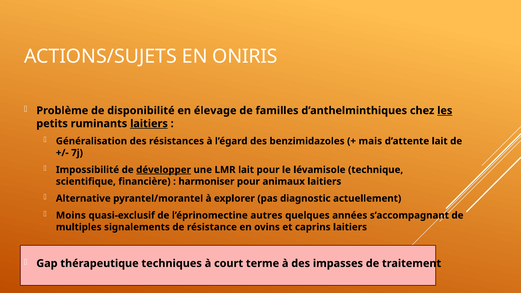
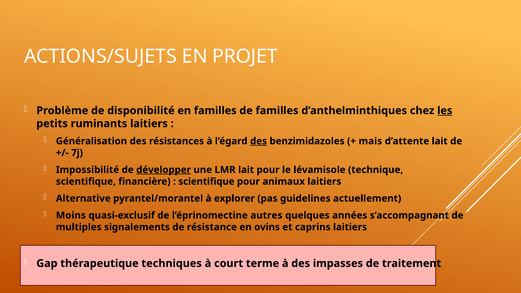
ONIRIS: ONIRIS -> PROJET
en élevage: élevage -> familles
laitiers at (149, 124) underline: present -> none
des at (258, 141) underline: none -> present
harmoniser at (206, 182): harmoniser -> scientifique
diagnostic: diagnostic -> guidelines
